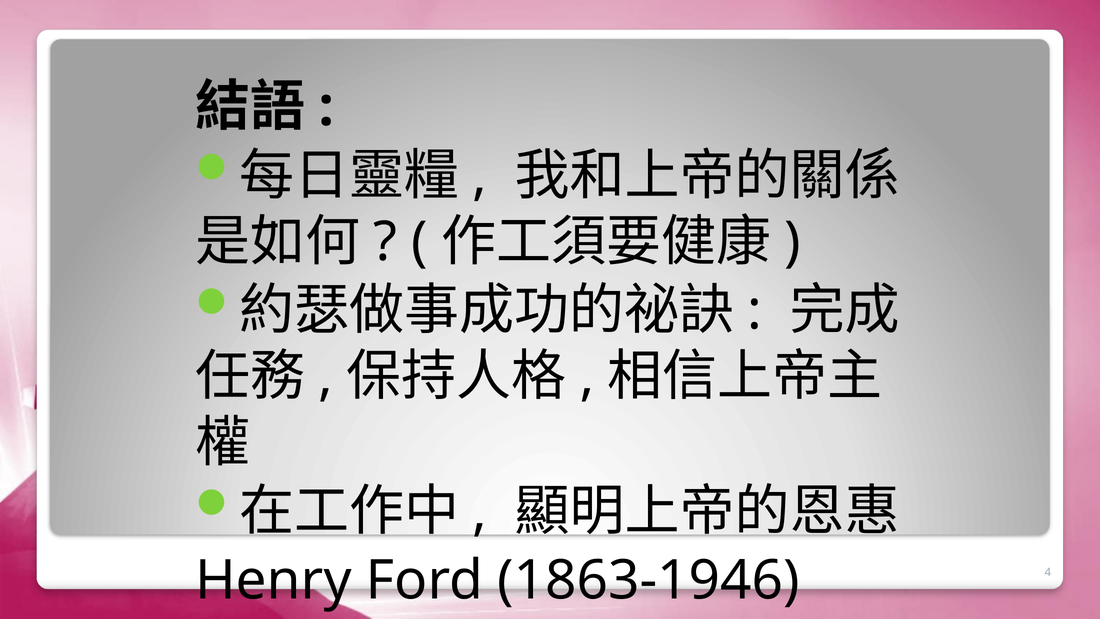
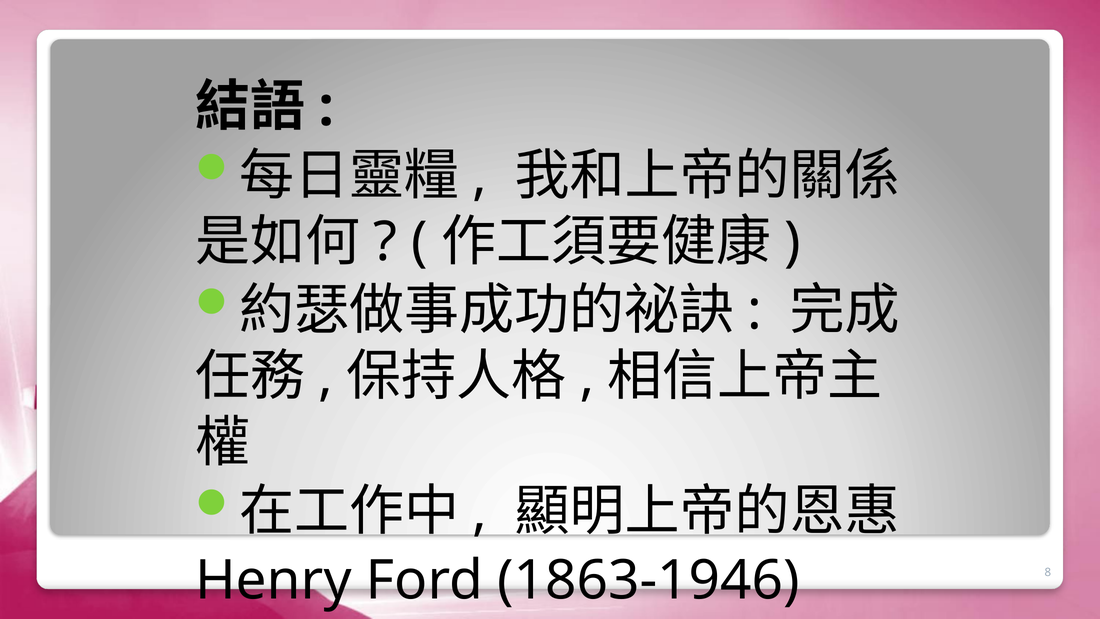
4: 4 -> 8
